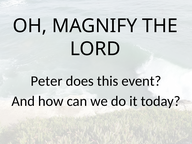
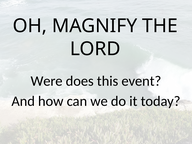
Peter: Peter -> Were
